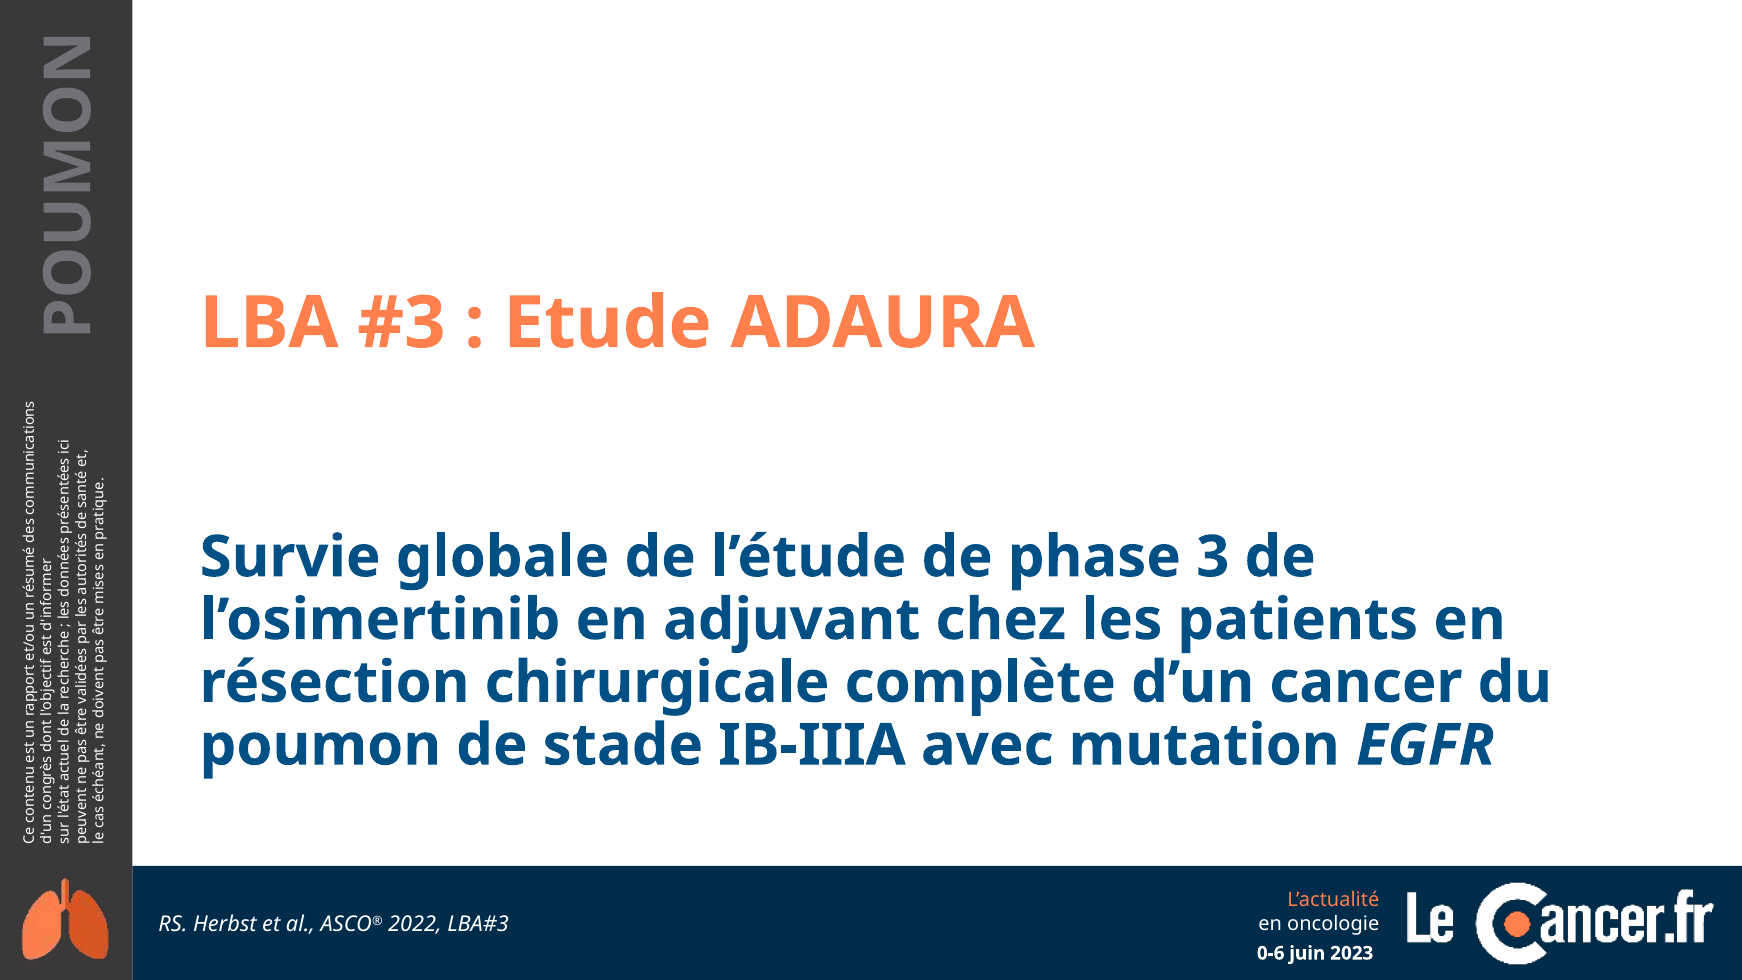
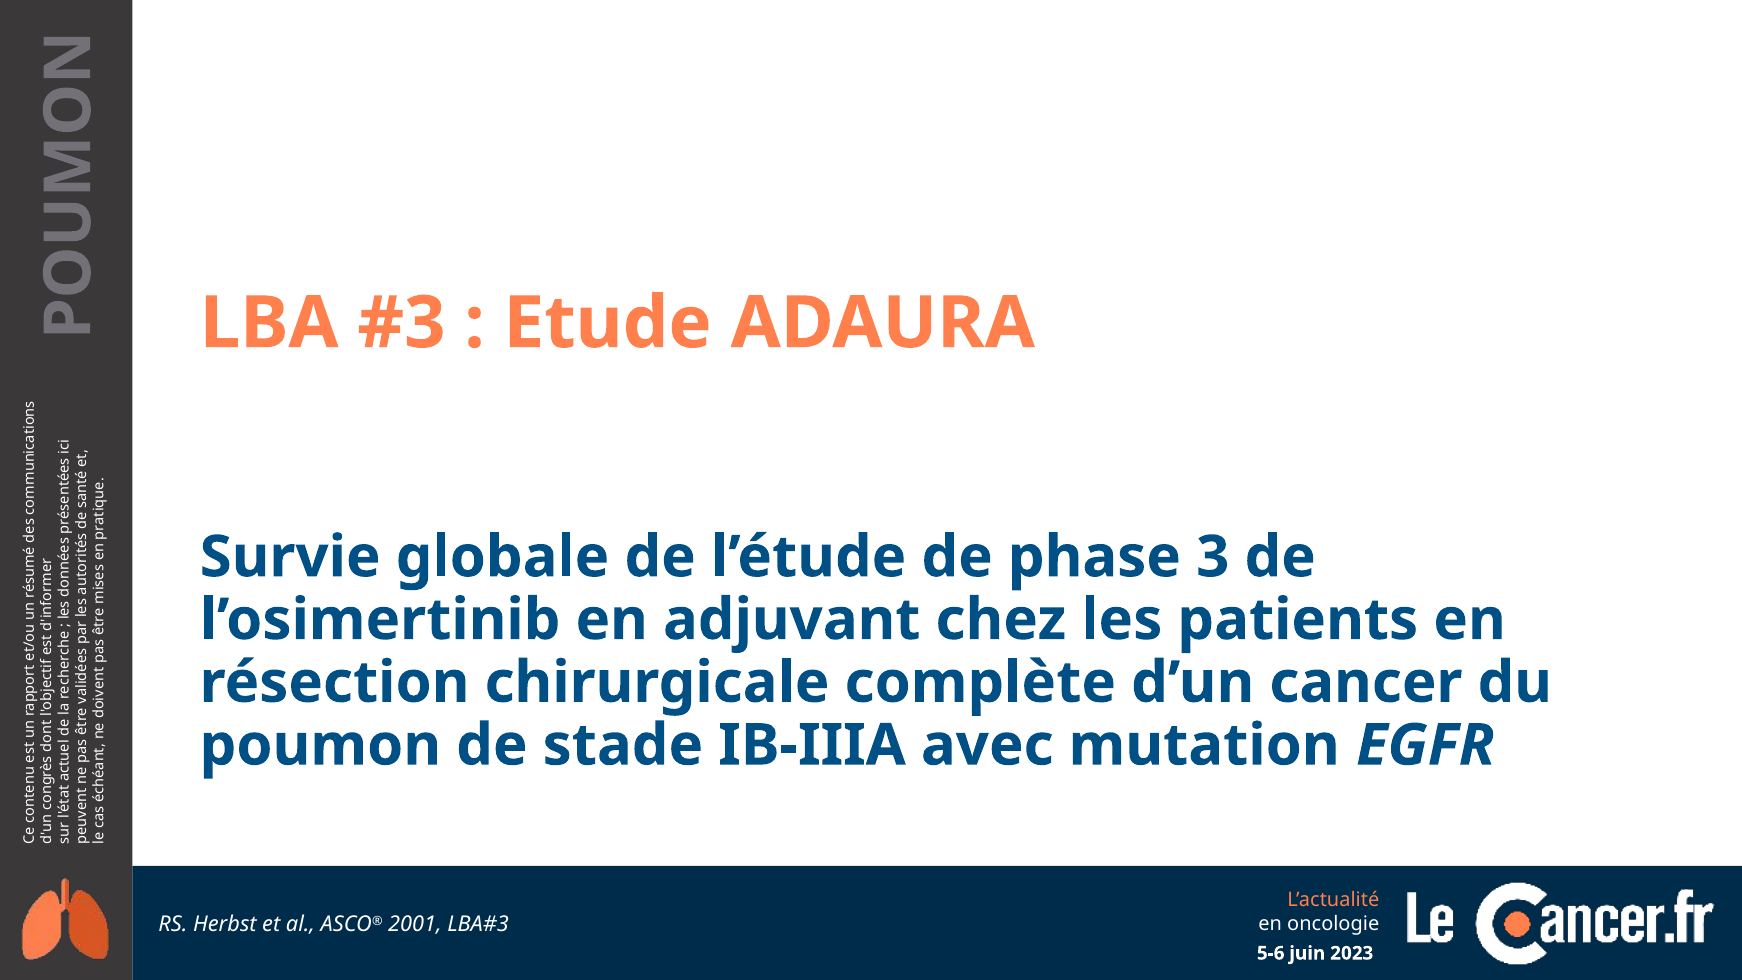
2022: 2022 -> 2001
0-6: 0-6 -> 5-6
